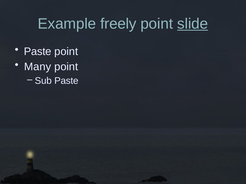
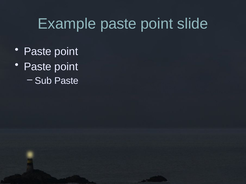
Example freely: freely -> paste
slide underline: present -> none
Many at (38, 67): Many -> Paste
